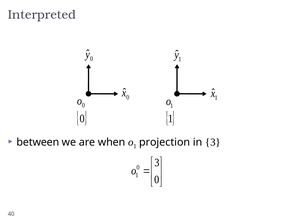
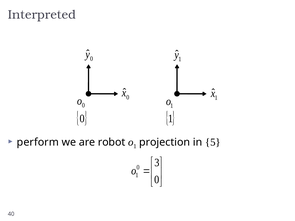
between: between -> perform
when: when -> robot
in 3: 3 -> 5
